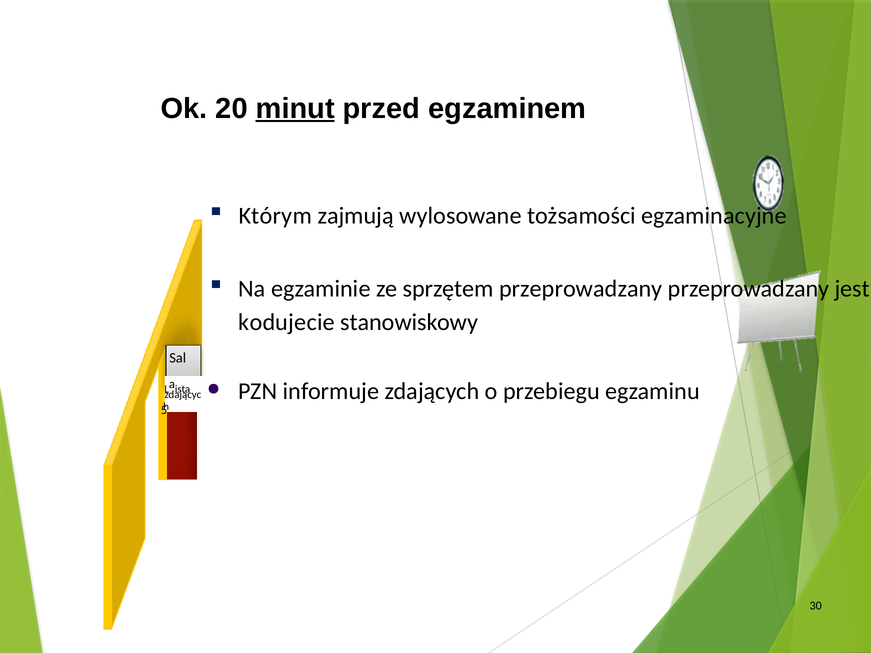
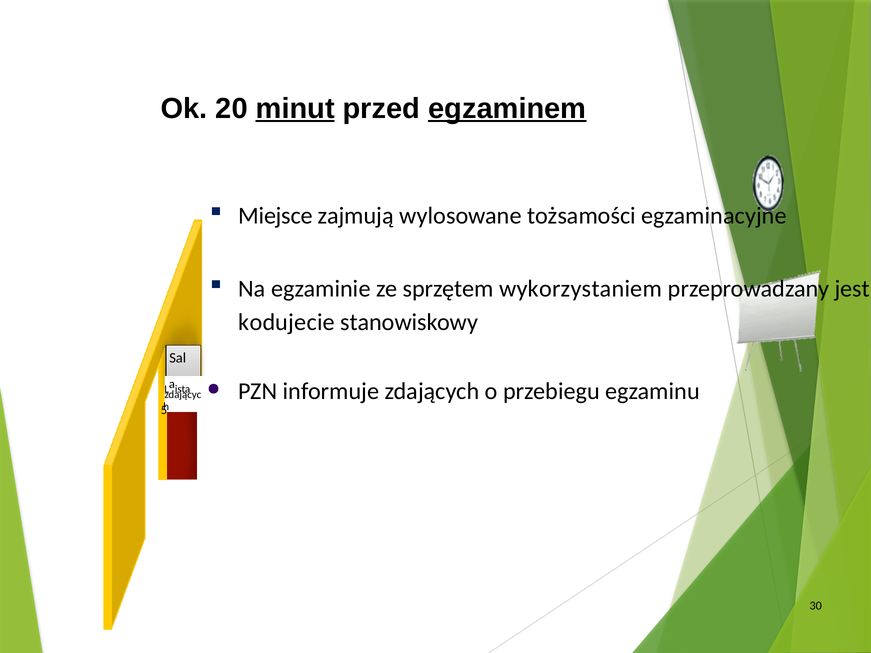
egzaminem underline: none -> present
Którym: Którym -> Miejsce
sprzętem przeprowadzany: przeprowadzany -> wykorzystaniem
